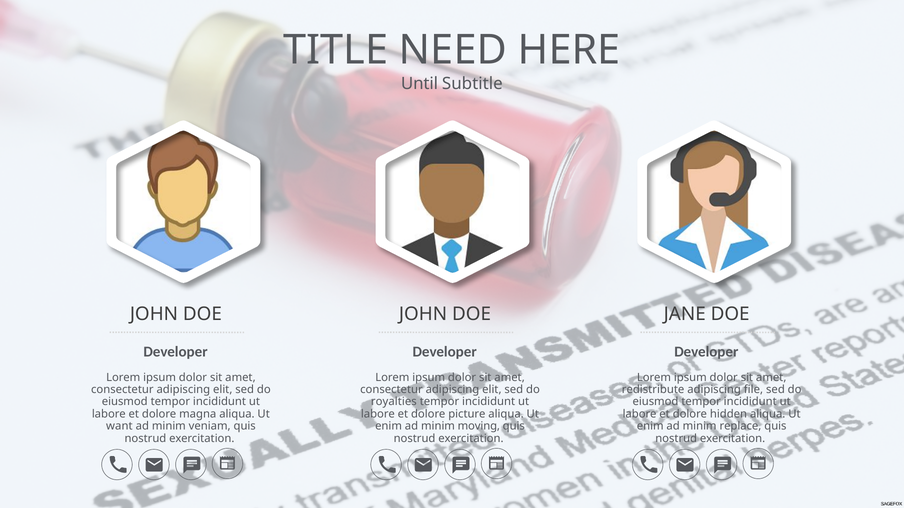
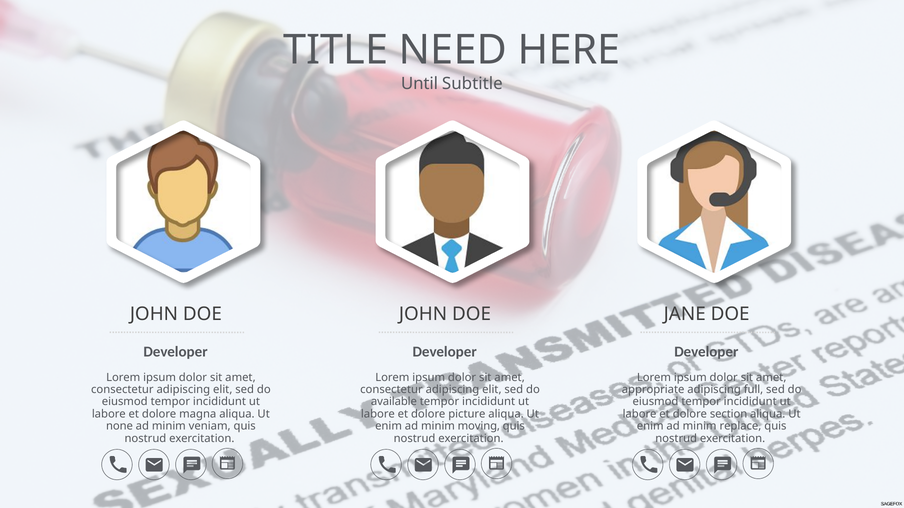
redistribute: redistribute -> appropriate
file: file -> full
royalties: royalties -> available
hidden: hidden -> section
want: want -> none
